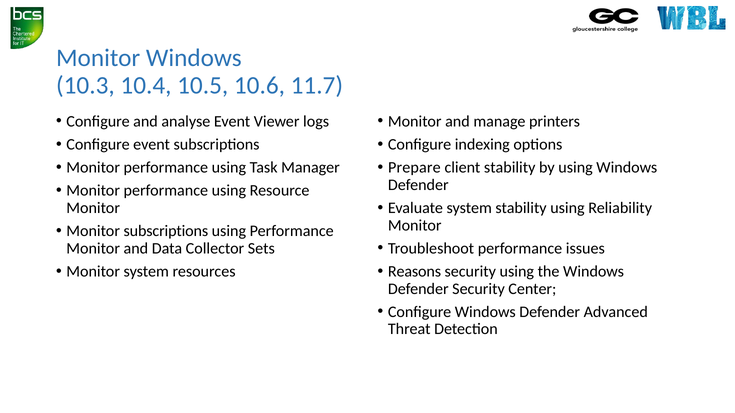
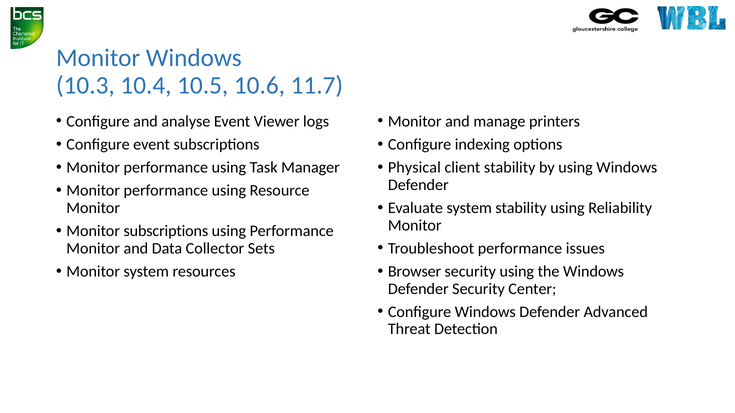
Prepare: Prepare -> Physical
Reasons: Reasons -> Browser
